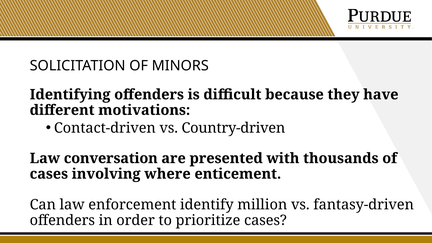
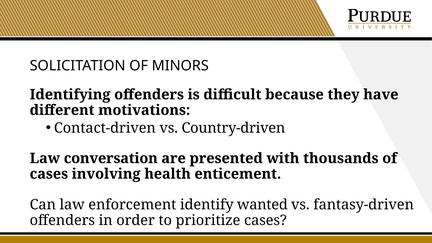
where: where -> health
million: million -> wanted
